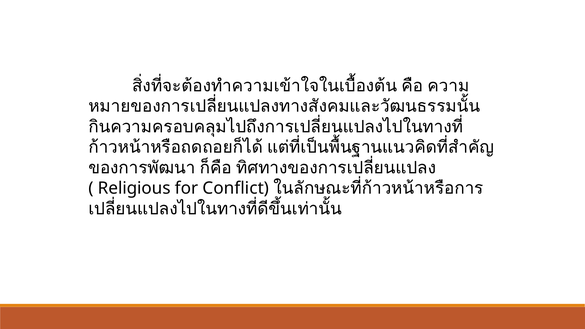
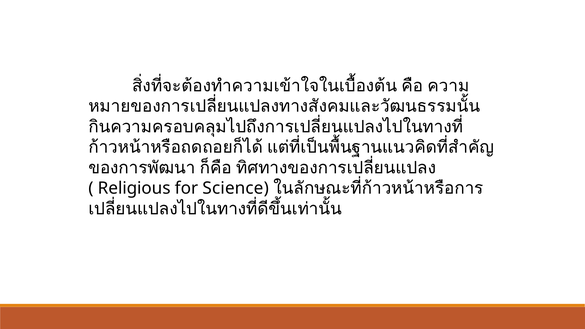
Conflict: Conflict -> Science
